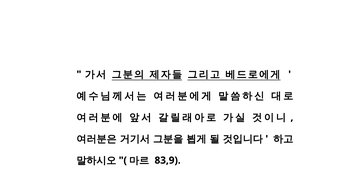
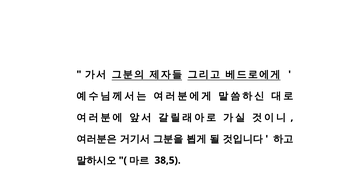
83,9: 83,9 -> 38,5
